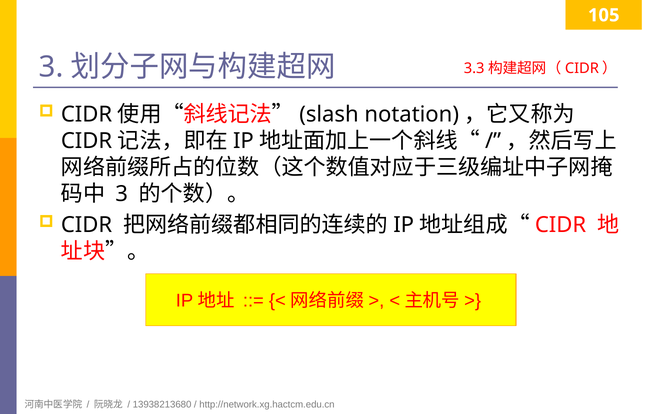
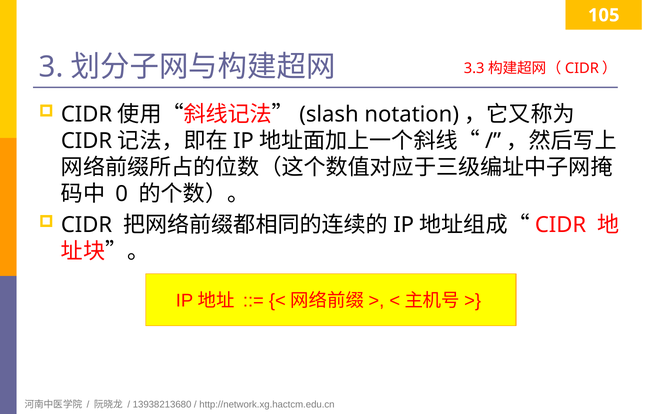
3 at (122, 194): 3 -> 0
